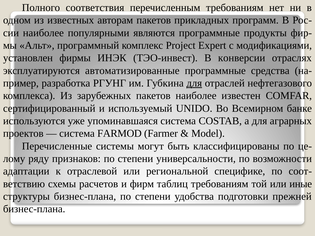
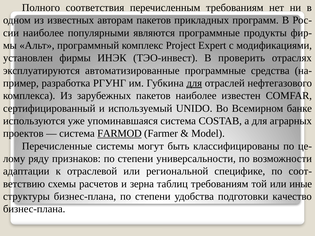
конверсии: конверсии -> проверить
FARMOD underline: none -> present
фирм: фирм -> зерна
прежней: прежней -> качество
